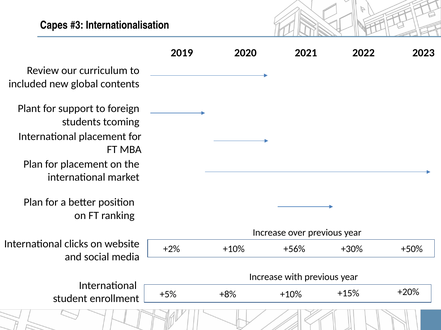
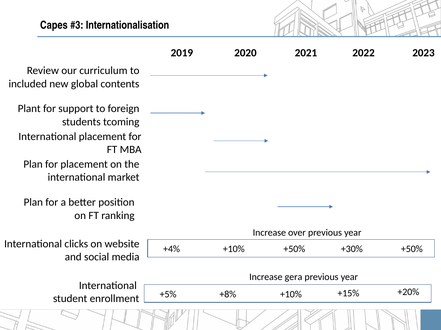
+2%: +2% -> +4%
+10% +56%: +56% -> +50%
with: with -> gera
